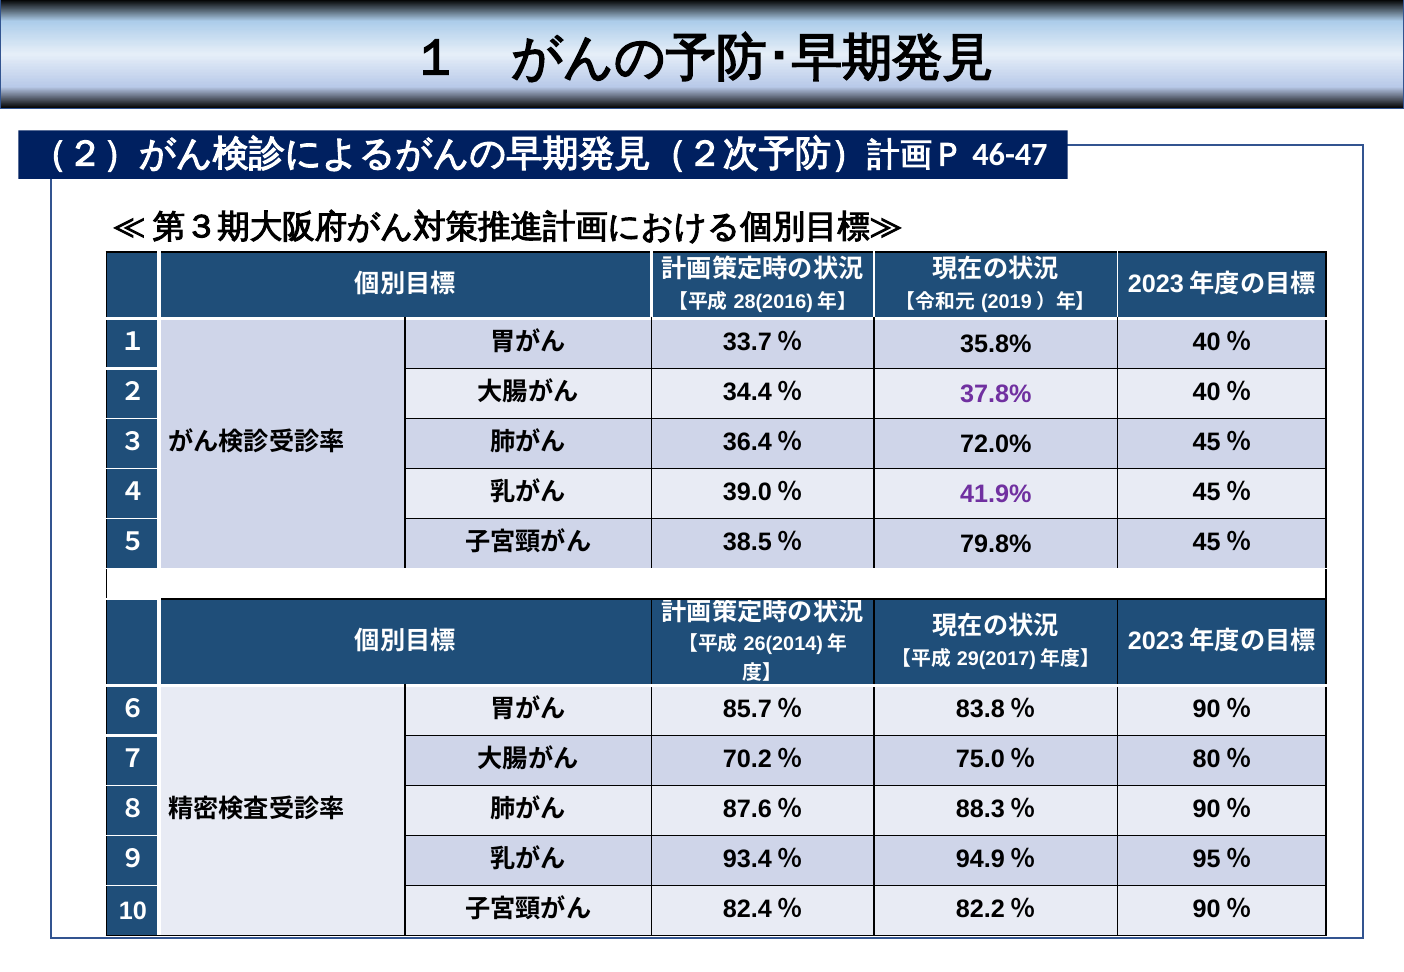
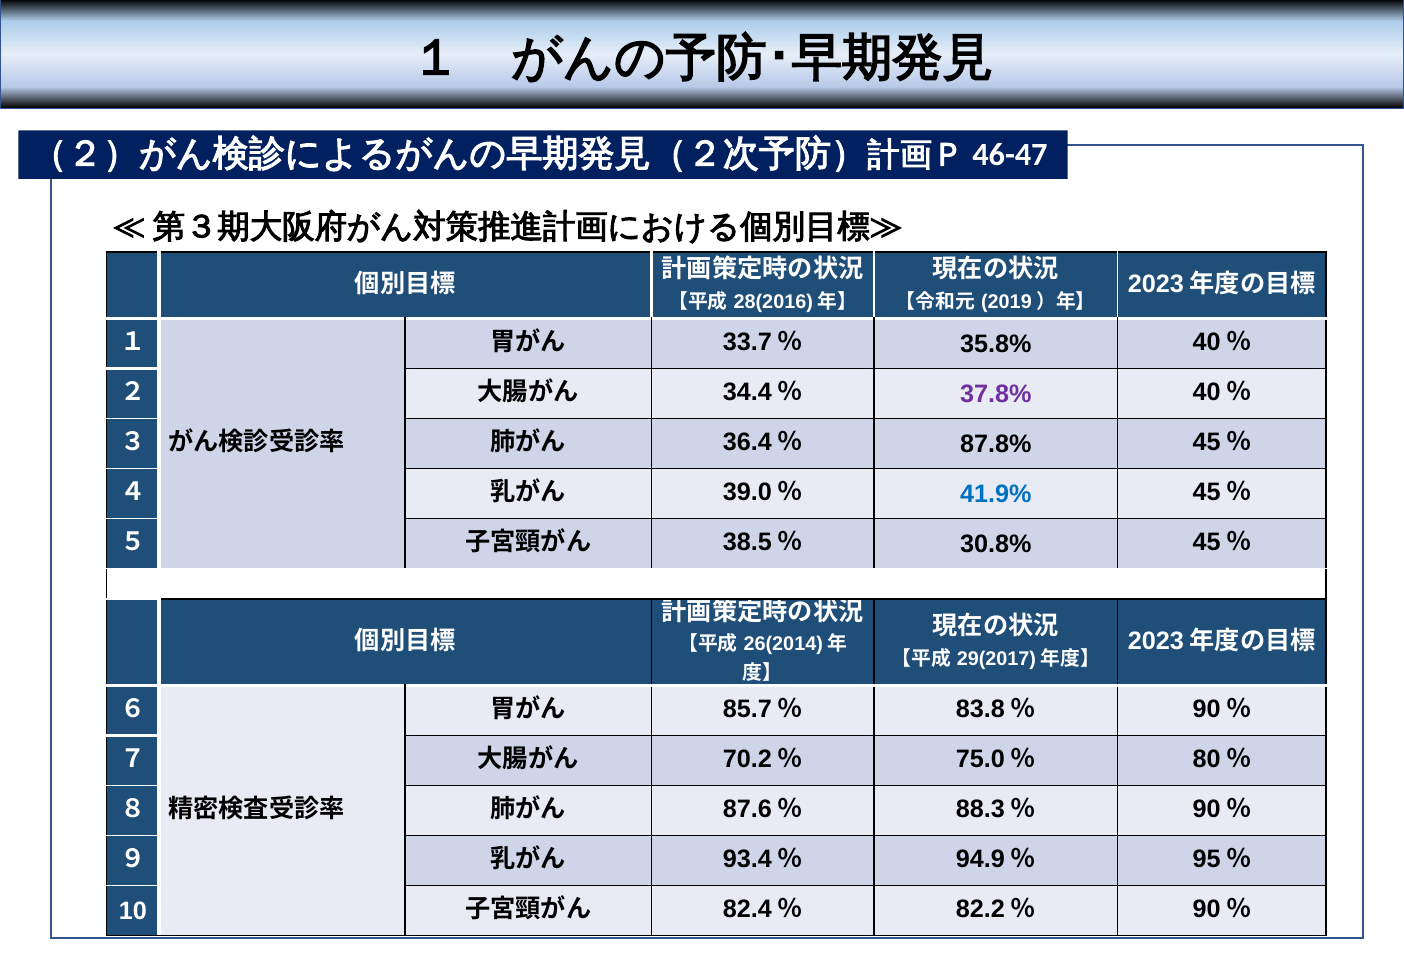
72.0%: 72.0% -> 87.8%
41.9% colour: purple -> blue
79.8%: 79.8% -> 30.8%
